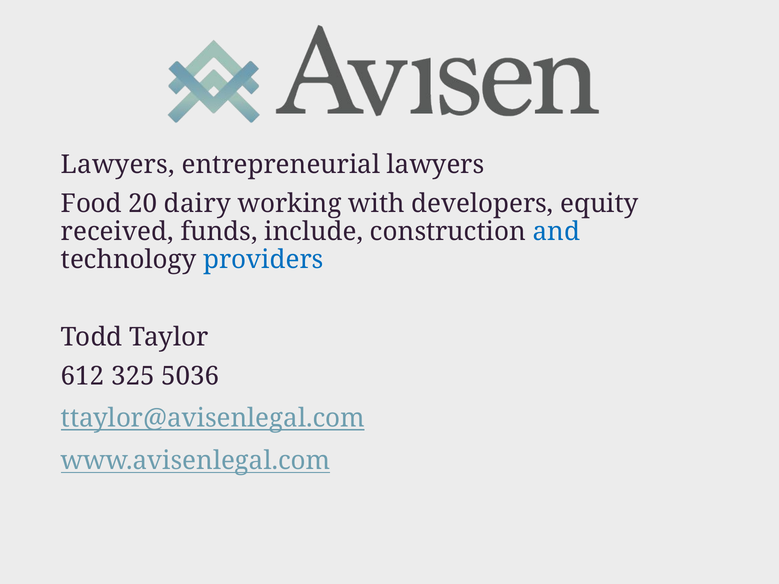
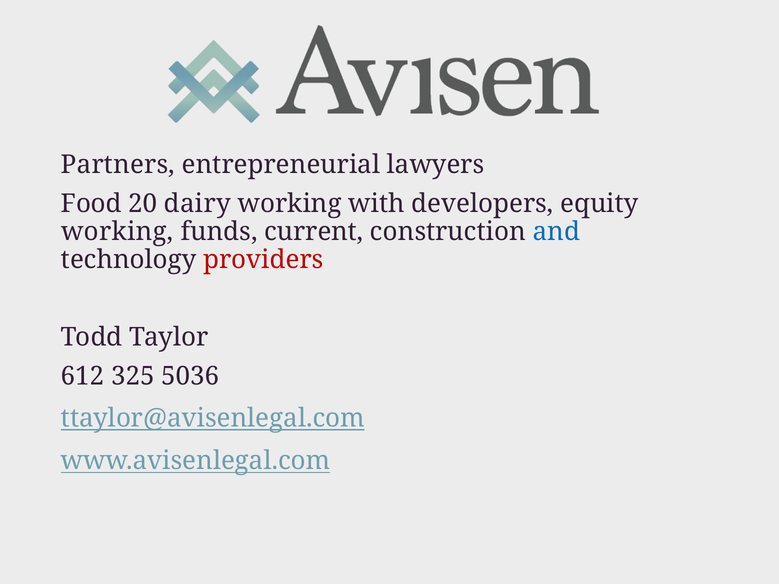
Lawyers at (118, 165): Lawyers -> Partners
received at (117, 232): received -> working
include: include -> current
providers colour: blue -> red
